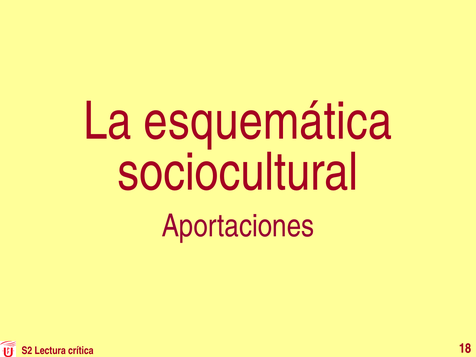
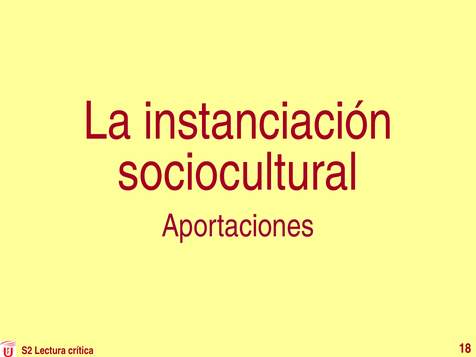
esquemática: esquemática -> instanciación
